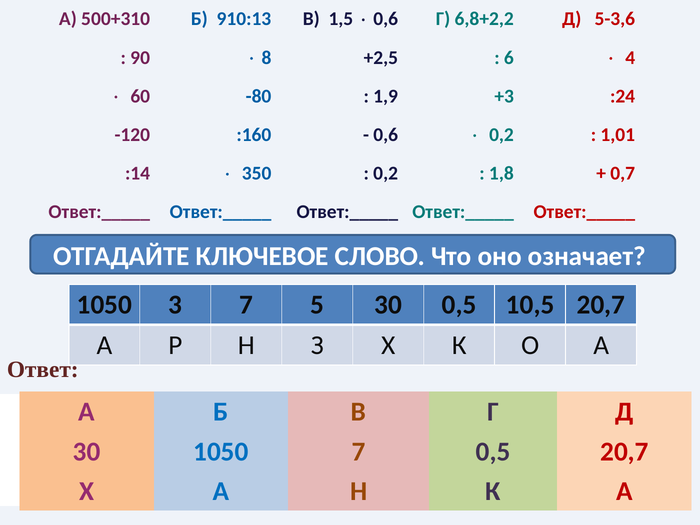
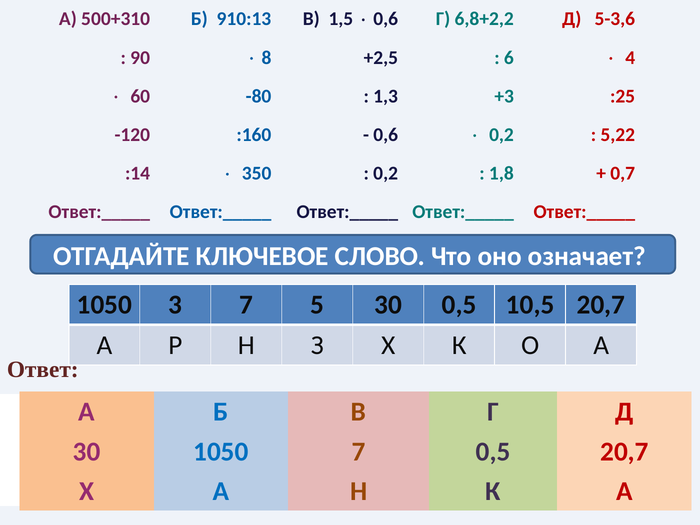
1,9: 1,9 -> 1,3
:24: :24 -> :25
1,01: 1,01 -> 5,22
